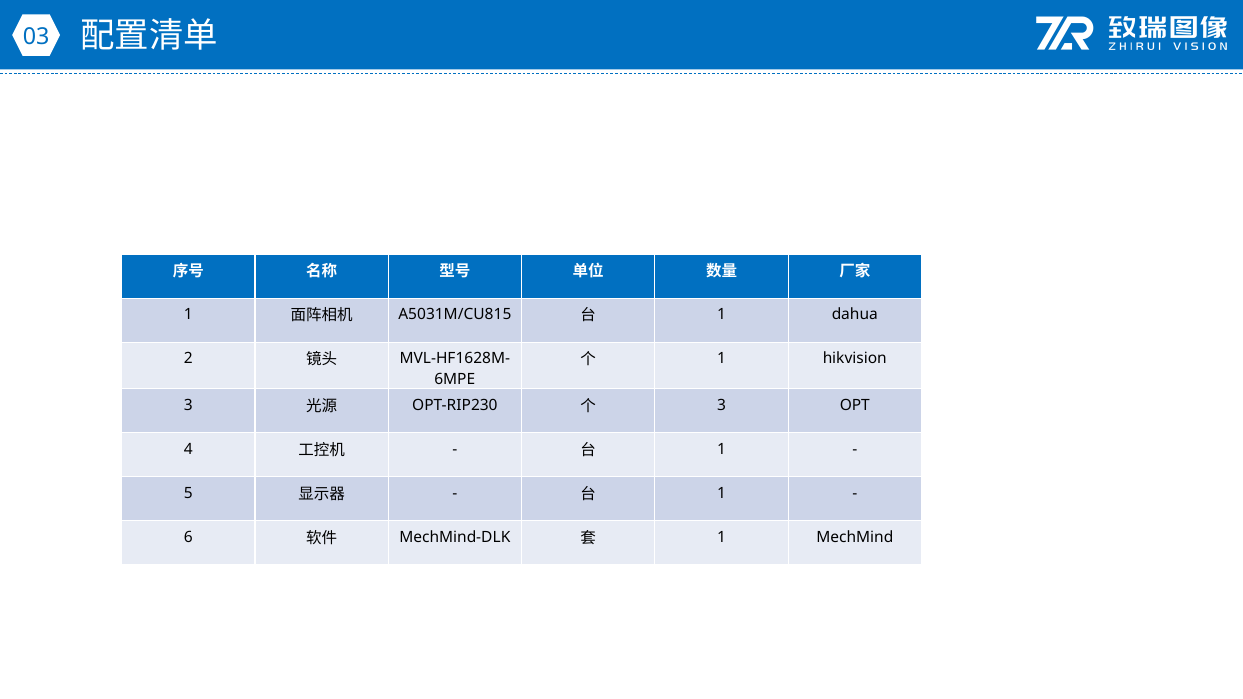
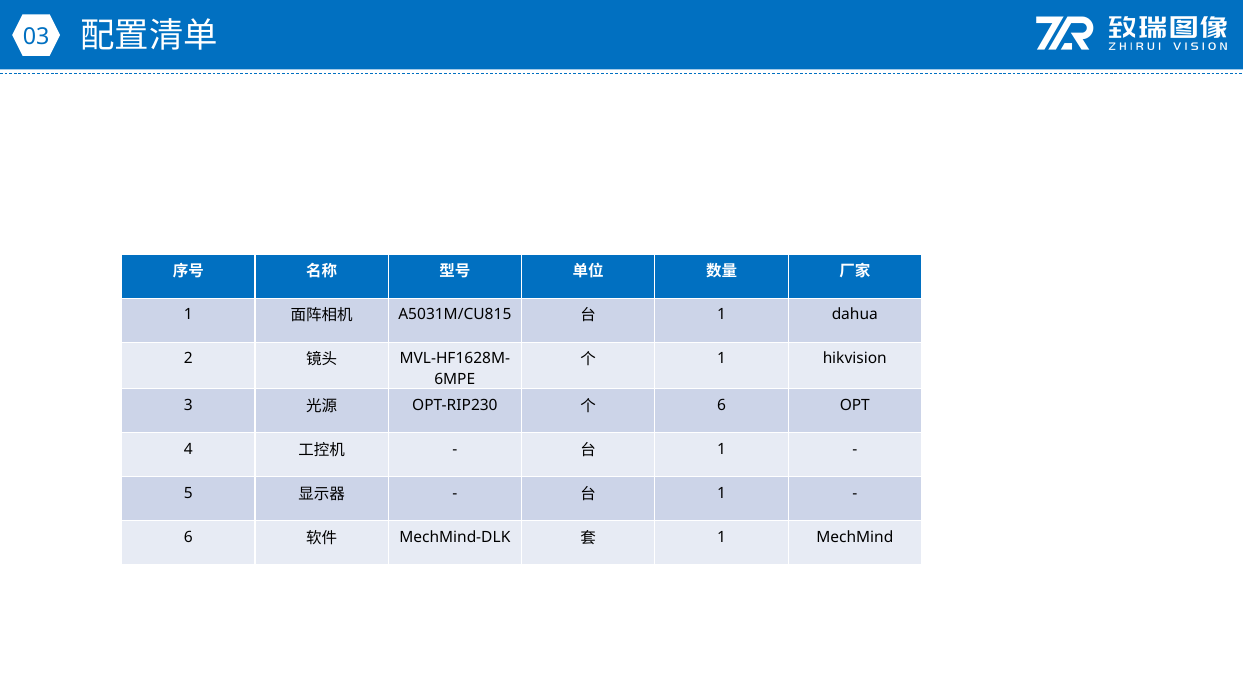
3 at (722, 405): 3 -> 6
